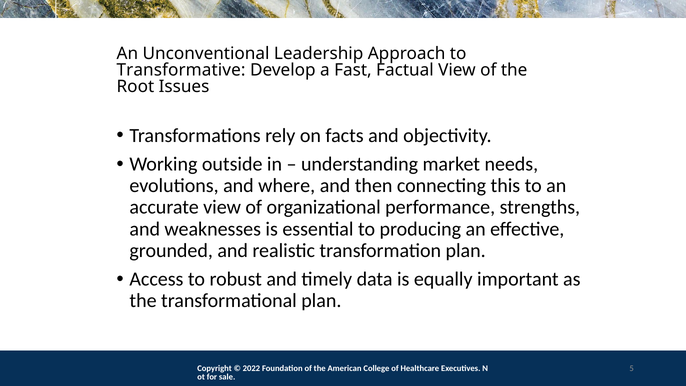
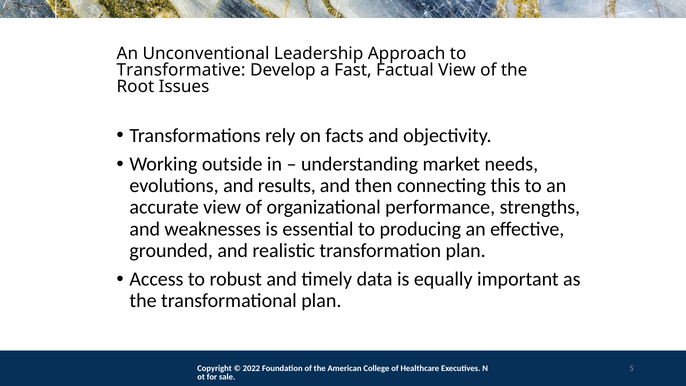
where: where -> results
